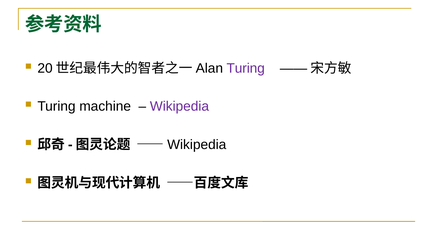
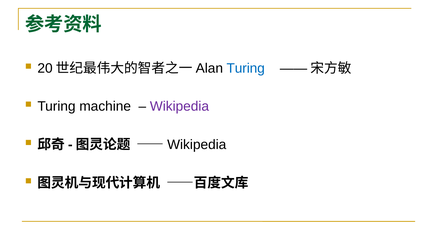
Turing at (246, 68) colour: purple -> blue
